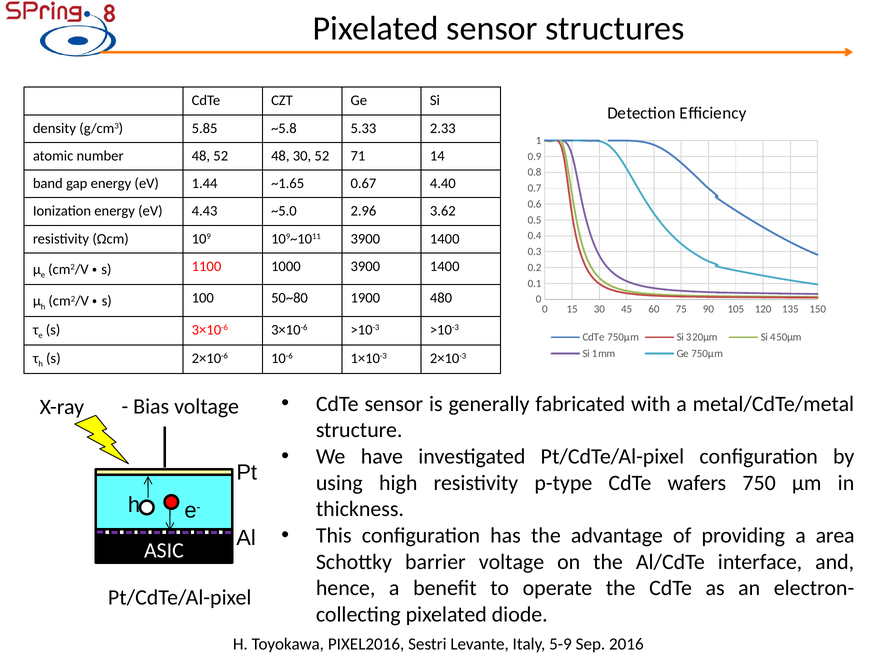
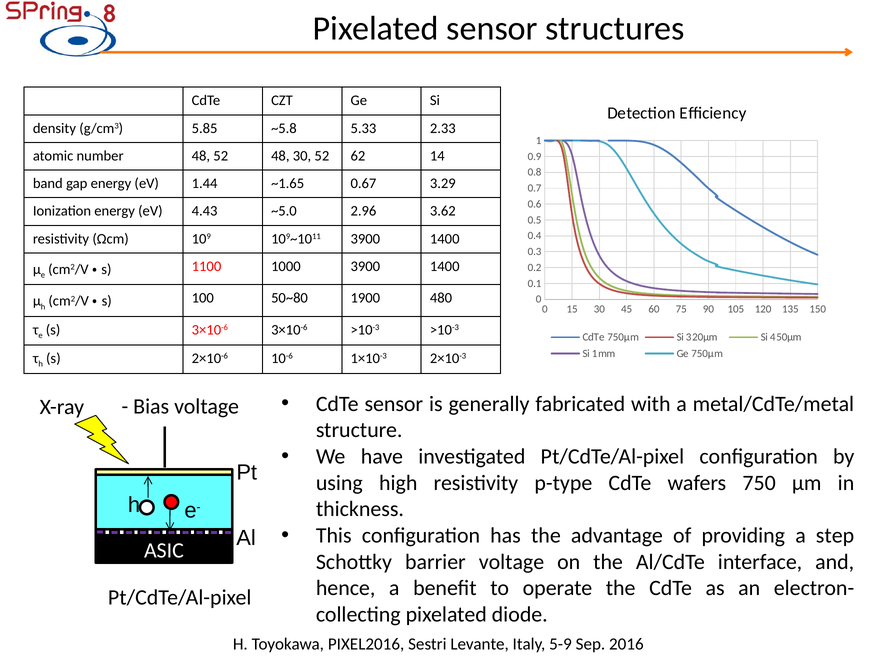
71: 71 -> 62
4.40: 4.40 -> 3.29
area: area -> step
